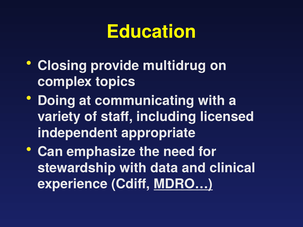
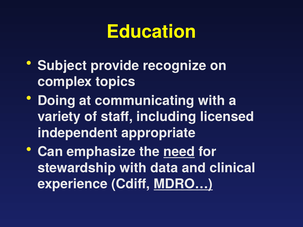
Closing: Closing -> Subject
multidrug: multidrug -> recognize
need underline: none -> present
